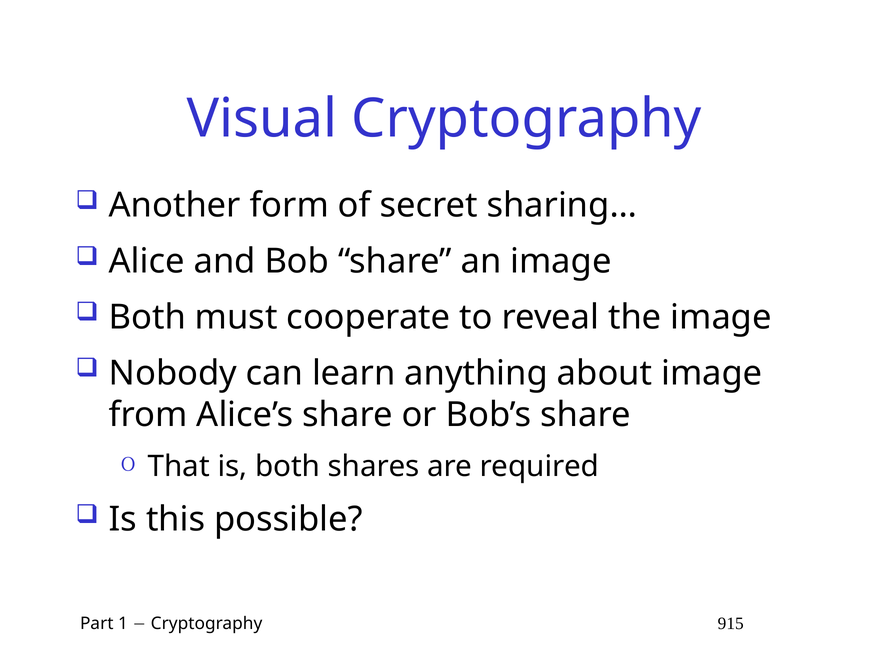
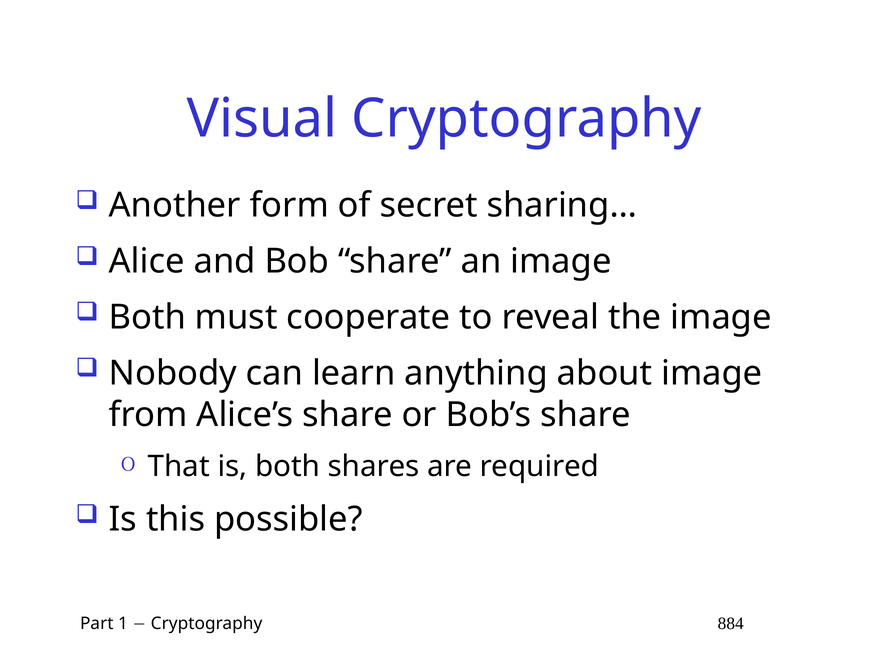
915: 915 -> 884
